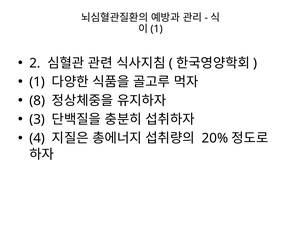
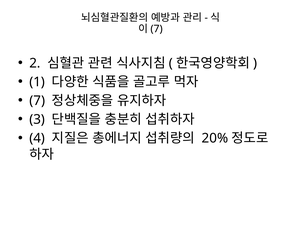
1 at (157, 29): 1 -> 7
8 at (37, 101): 8 -> 7
